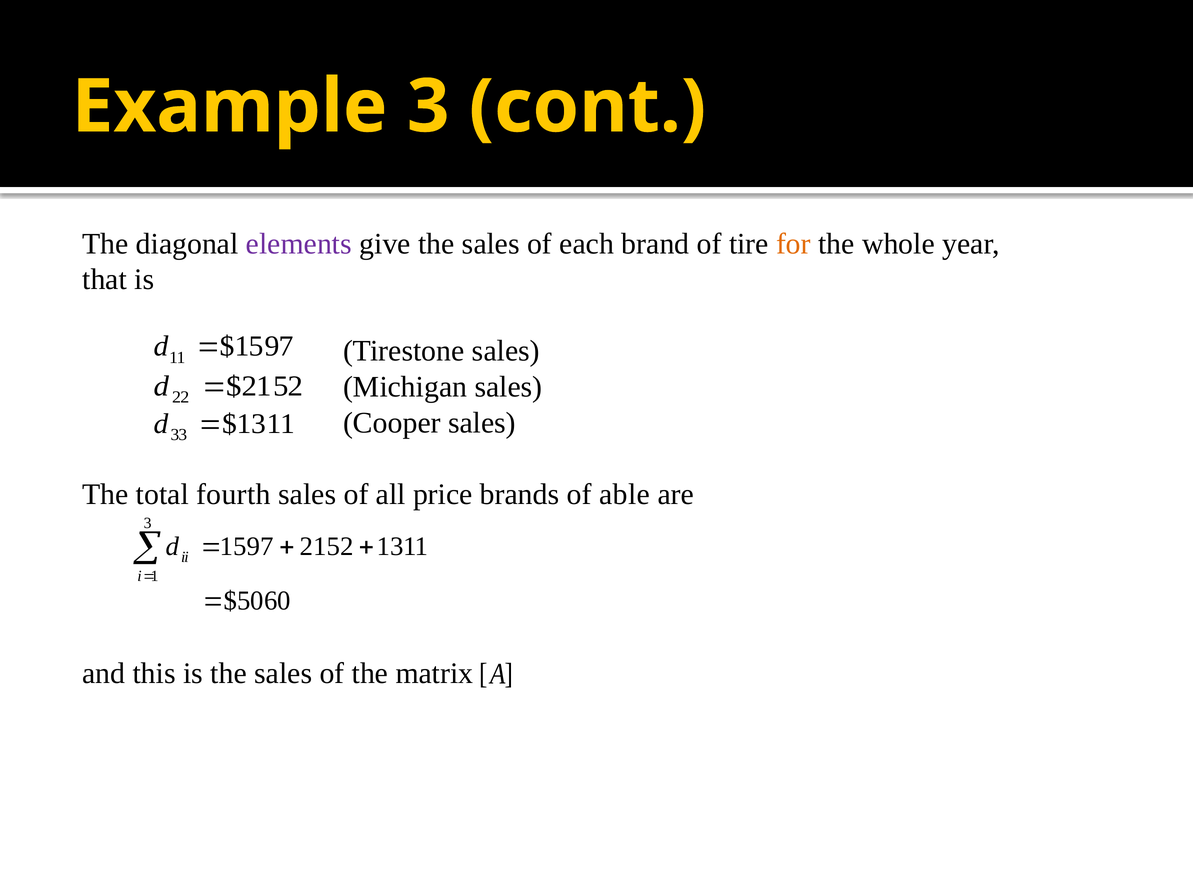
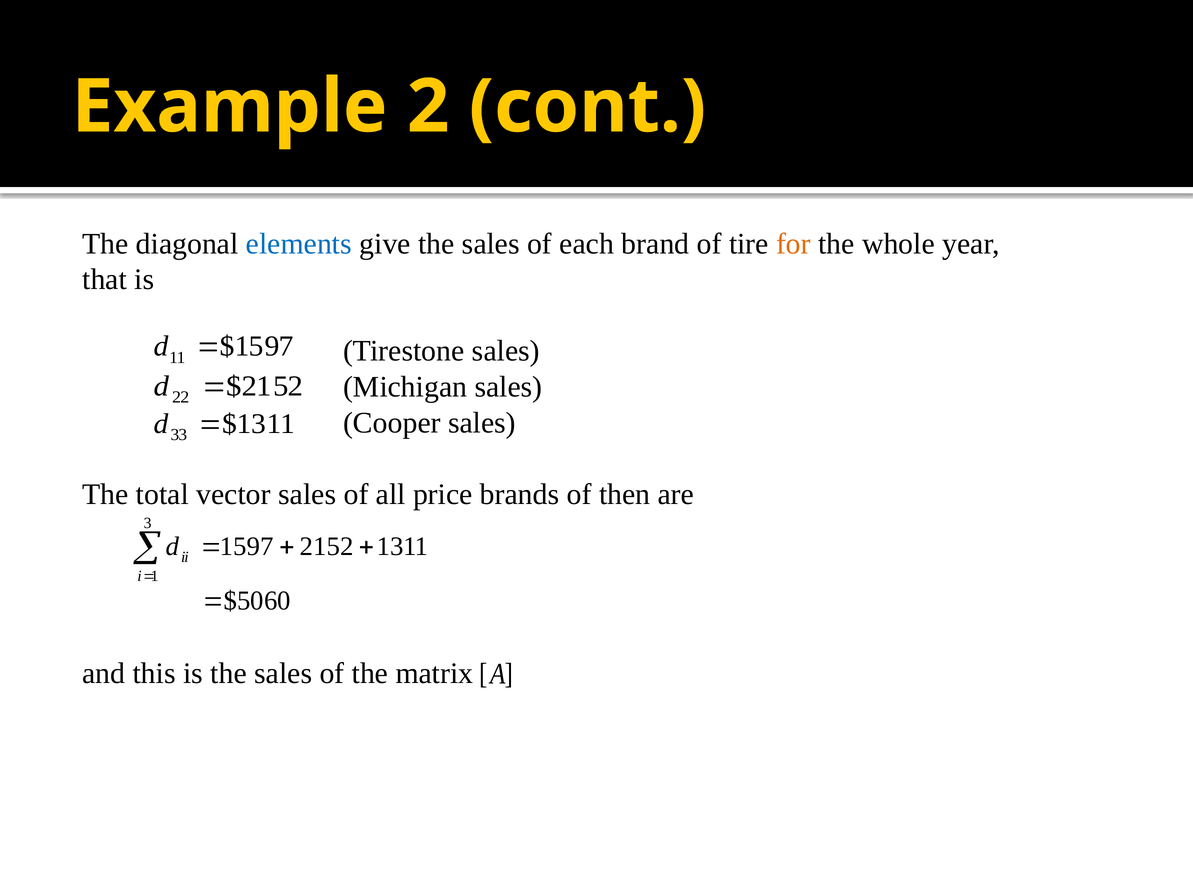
Example 3: 3 -> 2
elements colour: purple -> blue
fourth: fourth -> vector
able: able -> then
